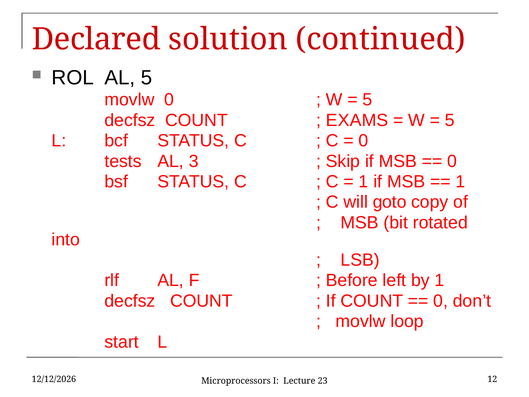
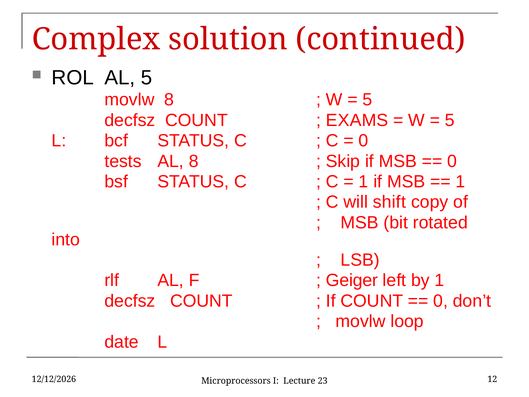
Declared: Declared -> Complex
movlw 0: 0 -> 8
AL 3: 3 -> 8
goto: goto -> shift
Before: Before -> Geiger
start: start -> date
